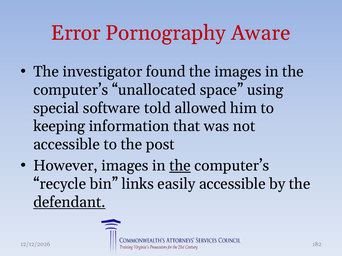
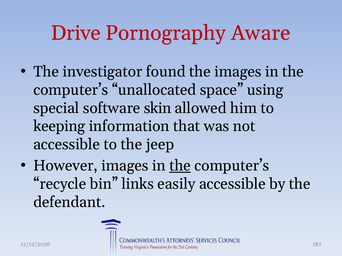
Error: Error -> Drive
told: told -> skin
post: post -> jeep
defendant underline: present -> none
